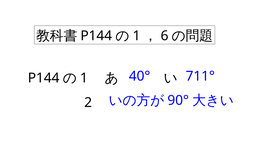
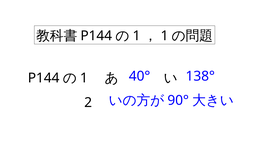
6 at (165, 36): 6 -> 1
711°: 711° -> 138°
